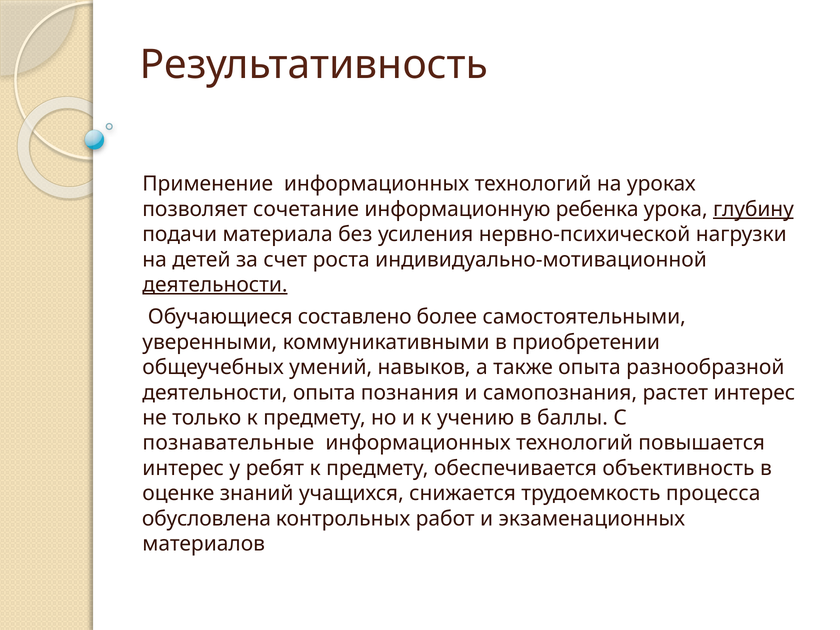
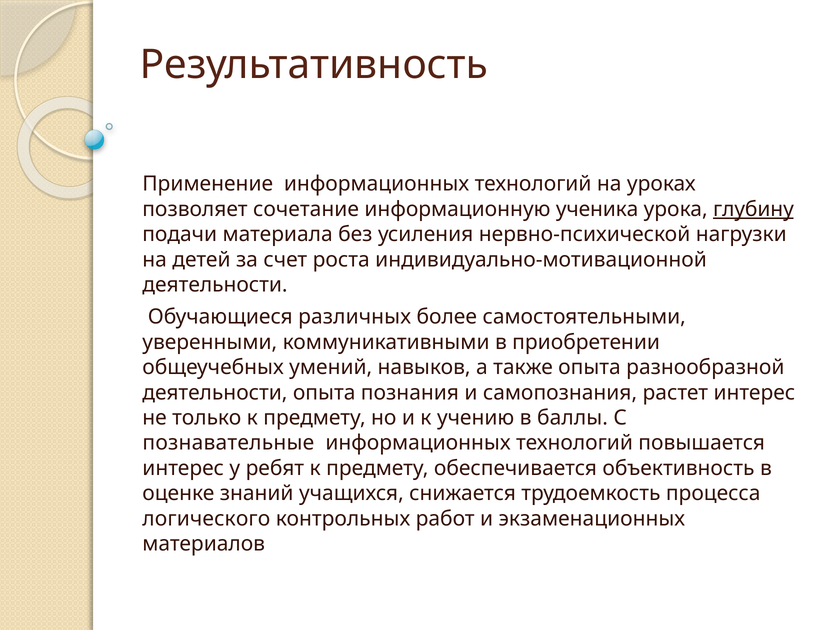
ребенка: ребенка -> ученика
деятельности at (215, 285) underline: present -> none
составлено: составлено -> различных
обусловлена: обусловлена -> логического
